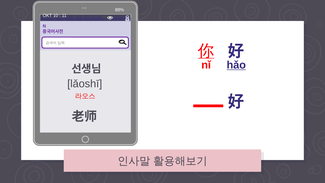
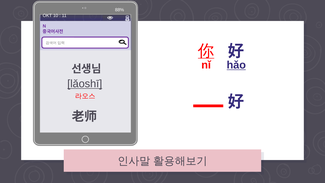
lǎoshī underline: none -> present
